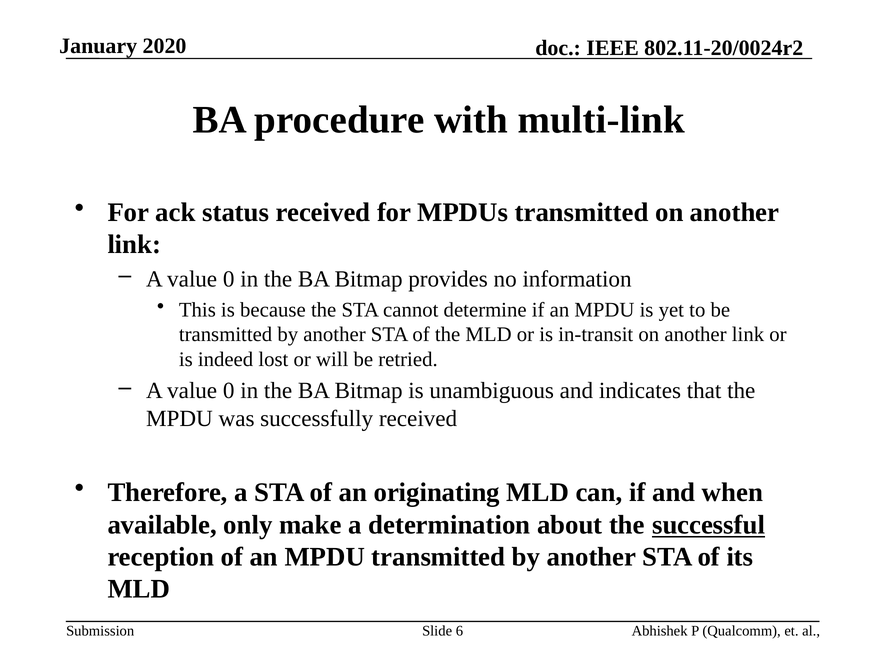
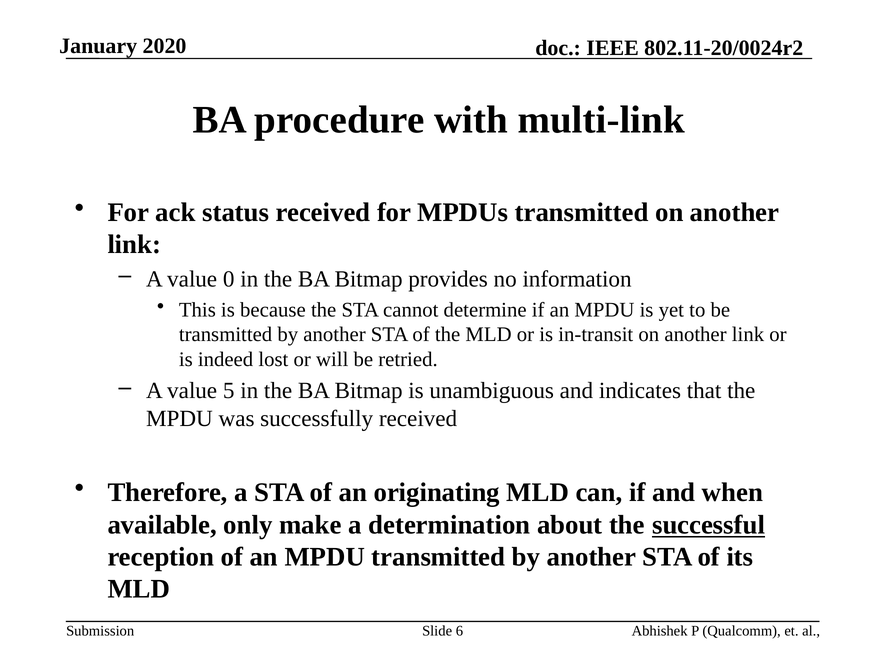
0 at (229, 391): 0 -> 5
